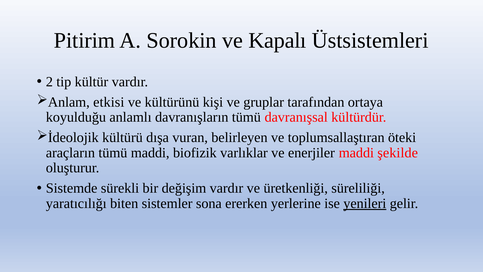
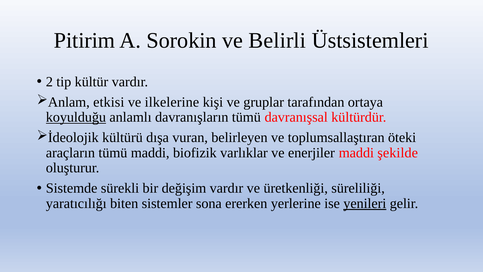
Kapalı: Kapalı -> Belirli
kültürünü: kültürünü -> ilkelerine
koyulduğu underline: none -> present
